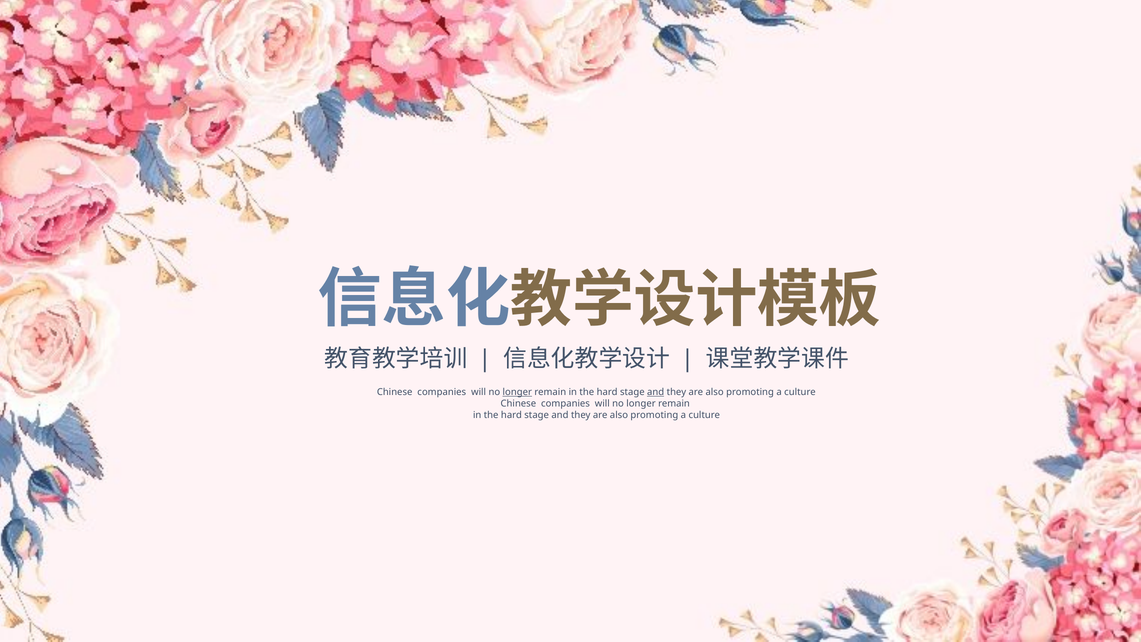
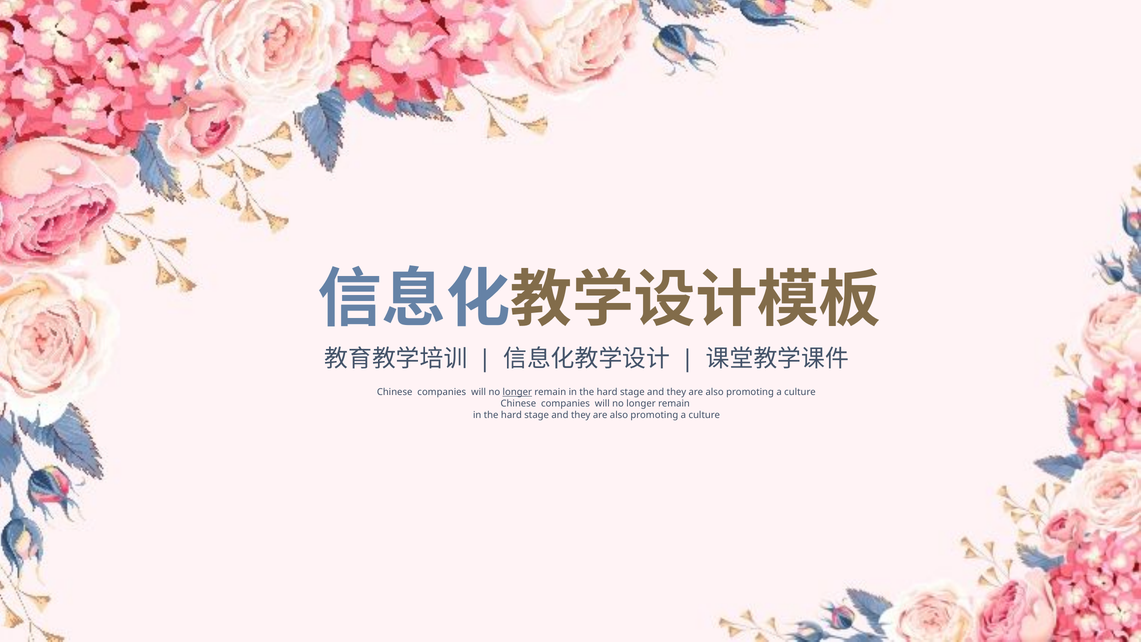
and at (656, 392) underline: present -> none
